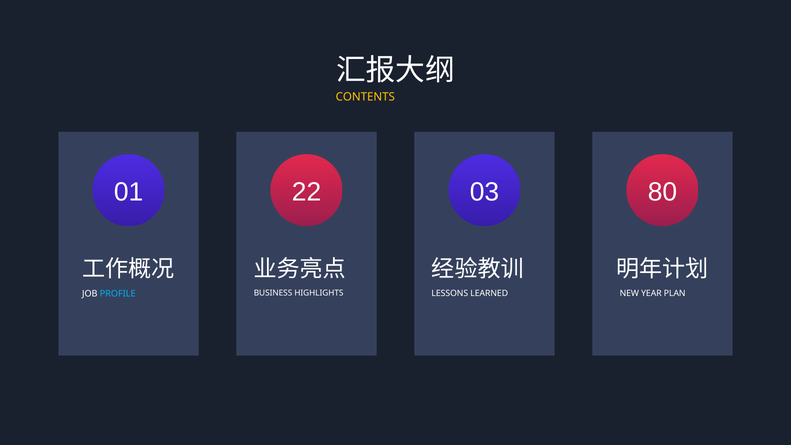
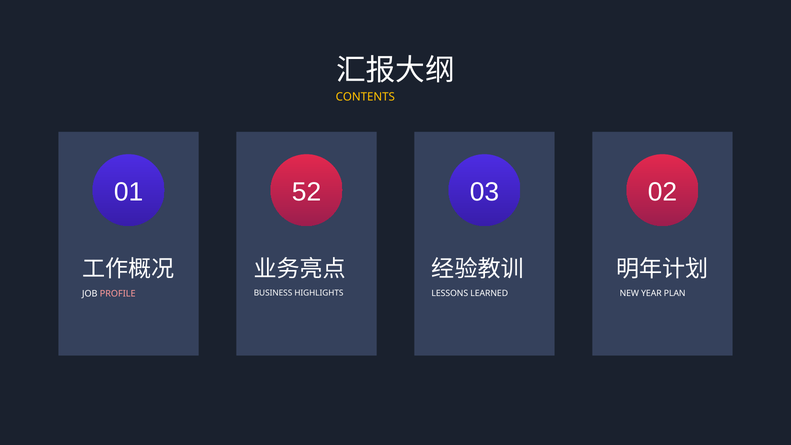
22: 22 -> 52
80: 80 -> 02
PROFILE colour: light blue -> pink
